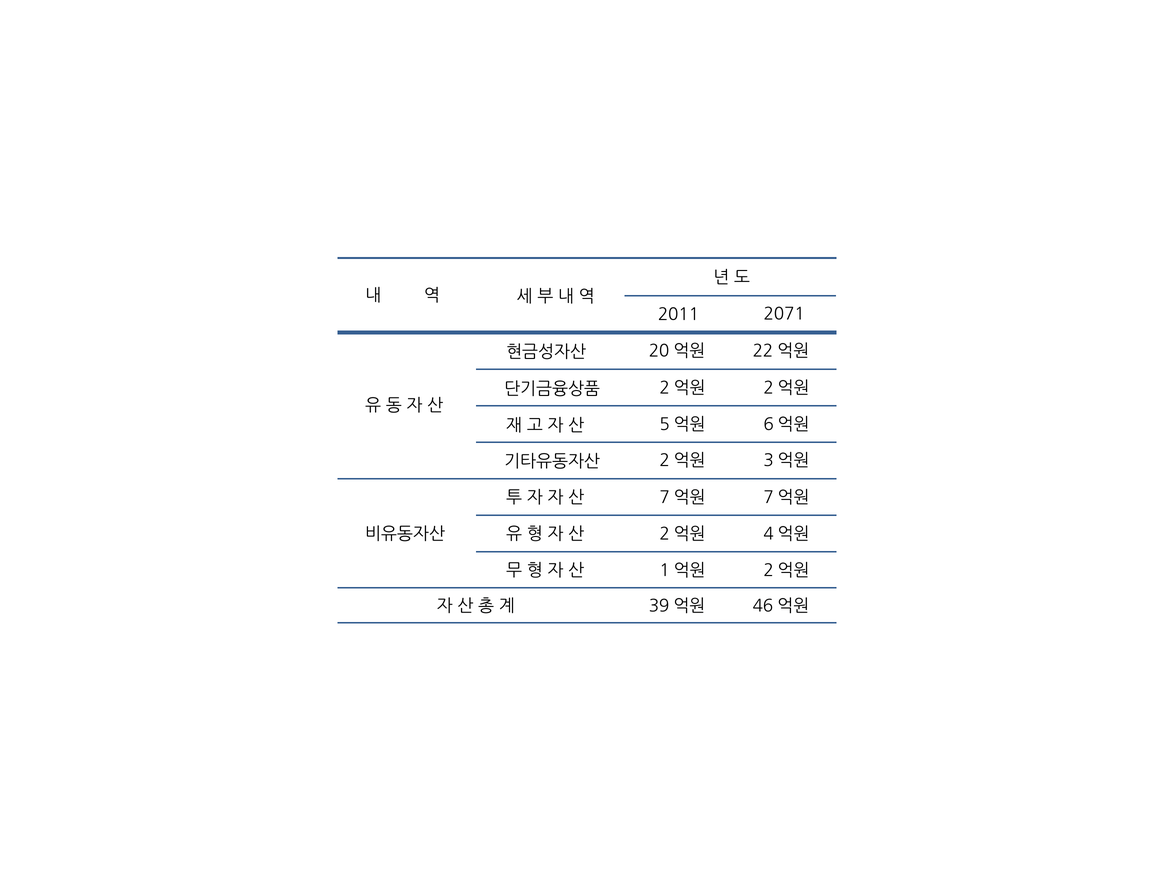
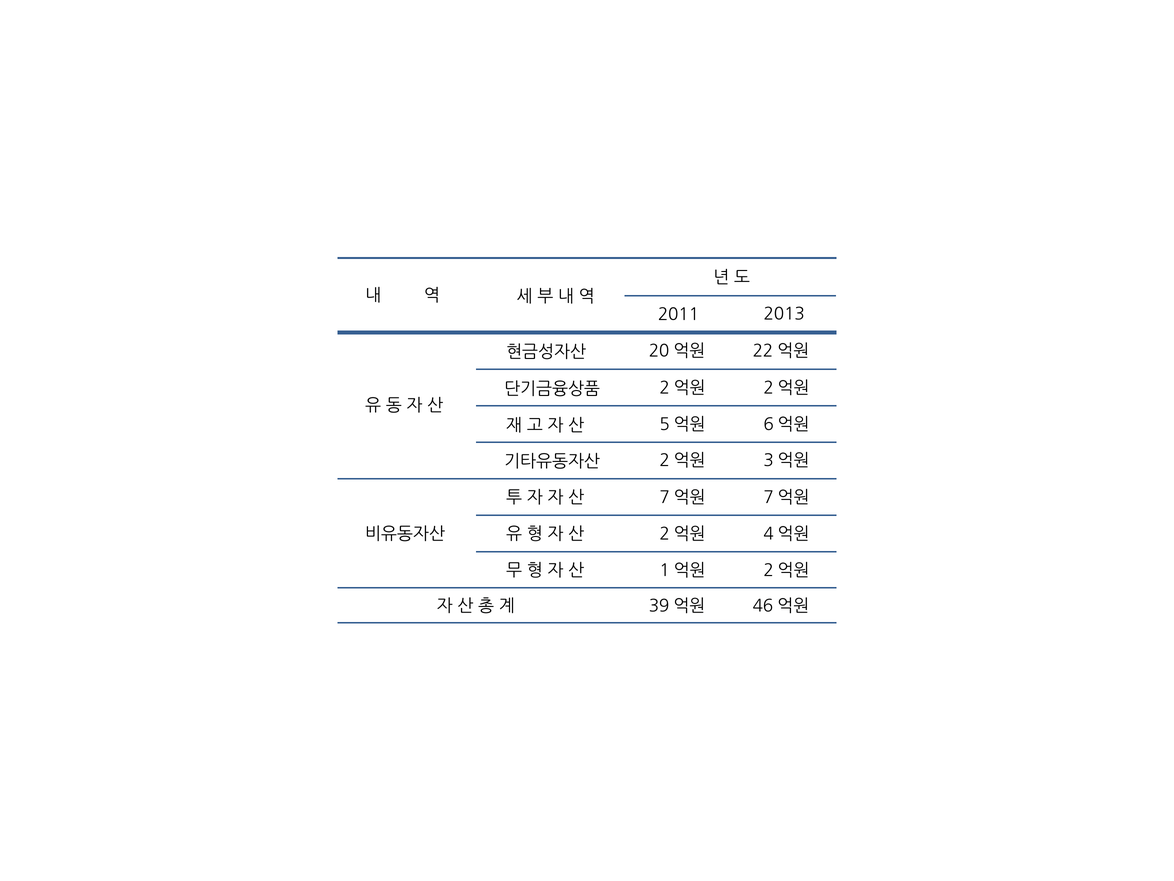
2071: 2071 -> 2013
